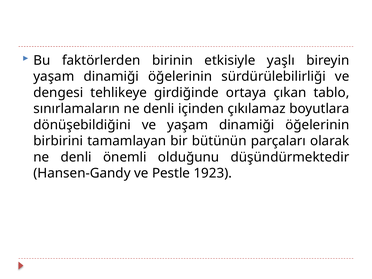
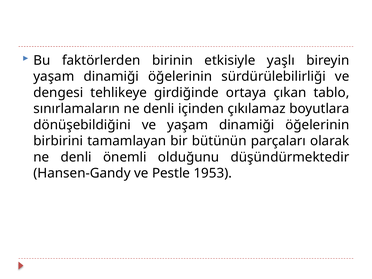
1923: 1923 -> 1953
